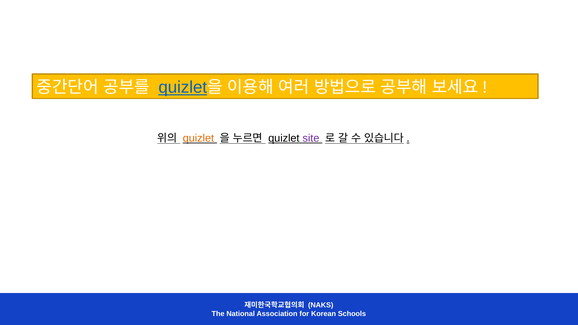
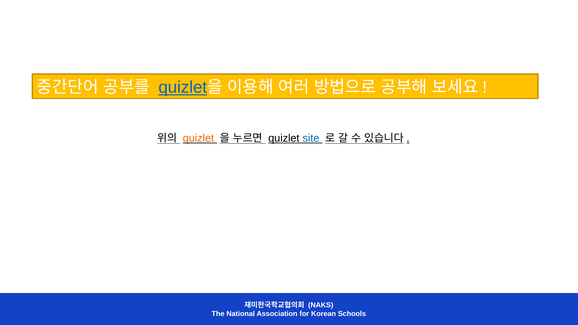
site colour: purple -> blue
